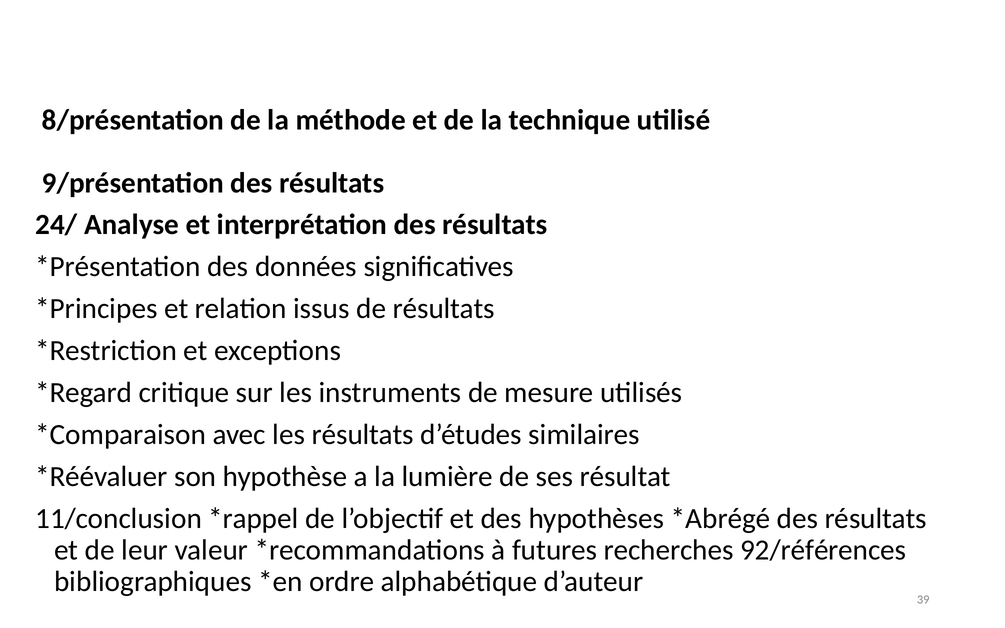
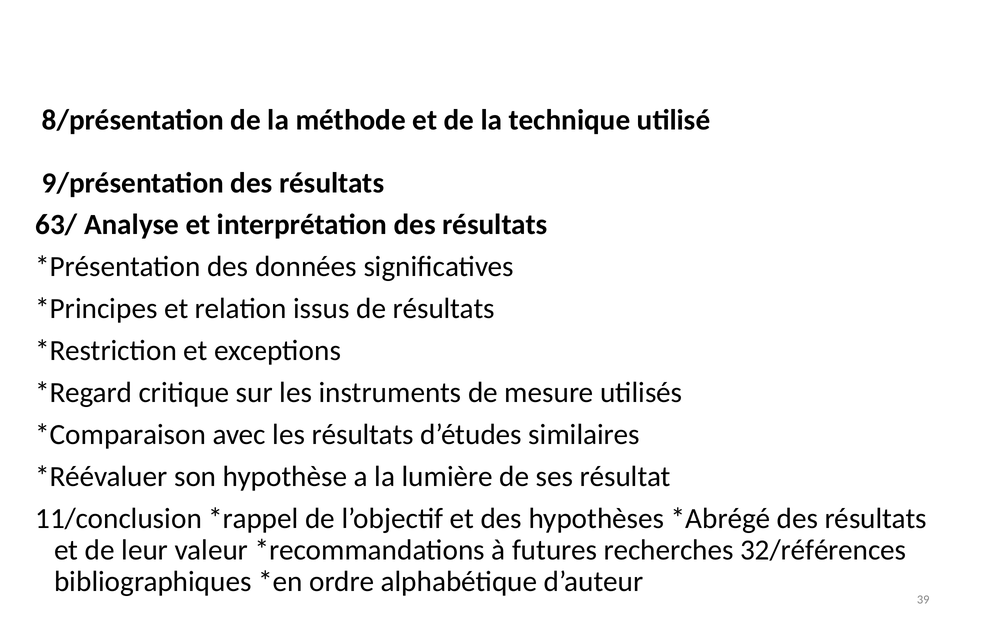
24/: 24/ -> 63/
92/références: 92/références -> 32/références
